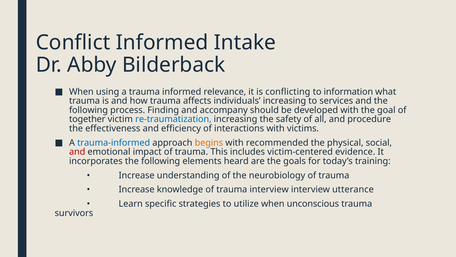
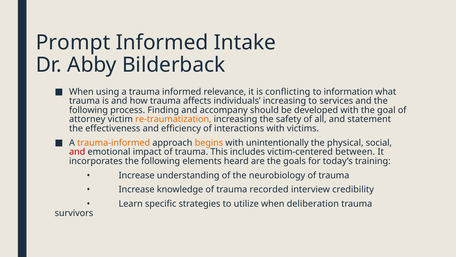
Conflict: Conflict -> Prompt
together: together -> attorney
re-traumatization colour: blue -> orange
procedure: procedure -> statement
trauma-informed colour: blue -> orange
recommended: recommended -> unintentionally
evidence: evidence -> between
trauma interview: interview -> recorded
utterance: utterance -> credibility
unconscious: unconscious -> deliberation
